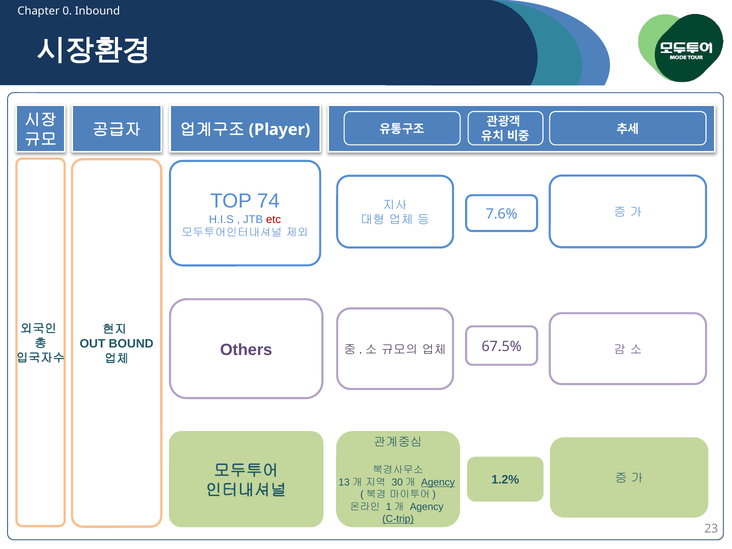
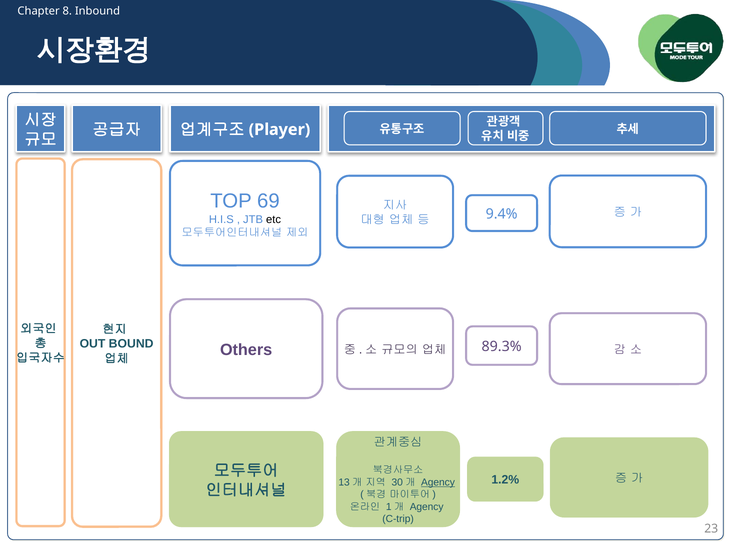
0: 0 -> 8
74: 74 -> 69
etc colour: red -> black
7.6%: 7.6% -> 9.4%
67.5%: 67.5% -> 89.3%
C-trip underline: present -> none
